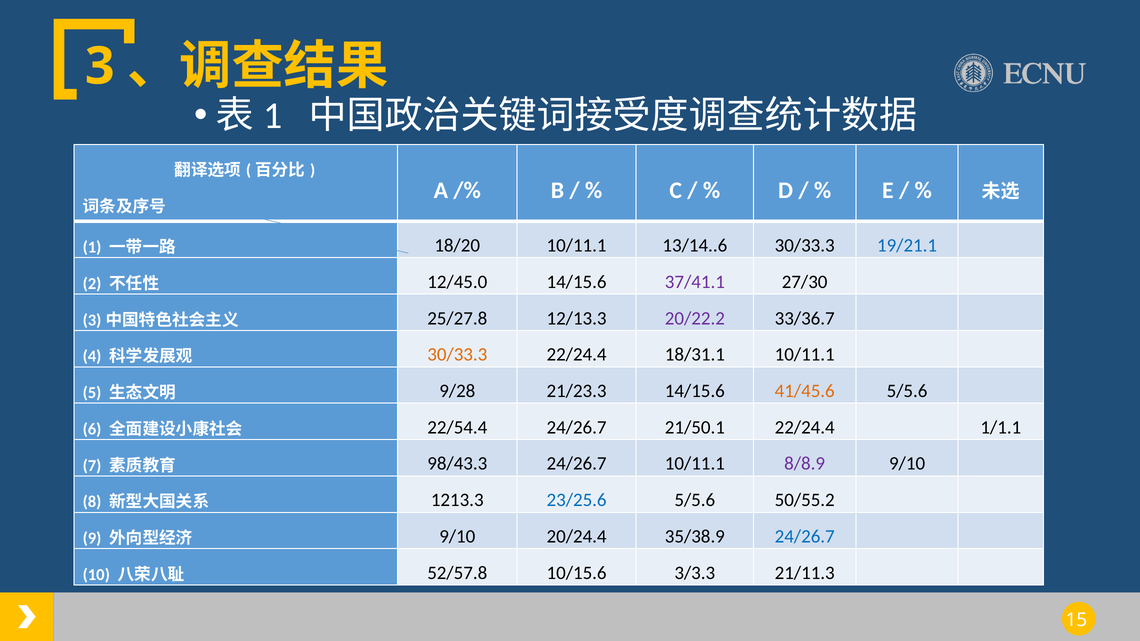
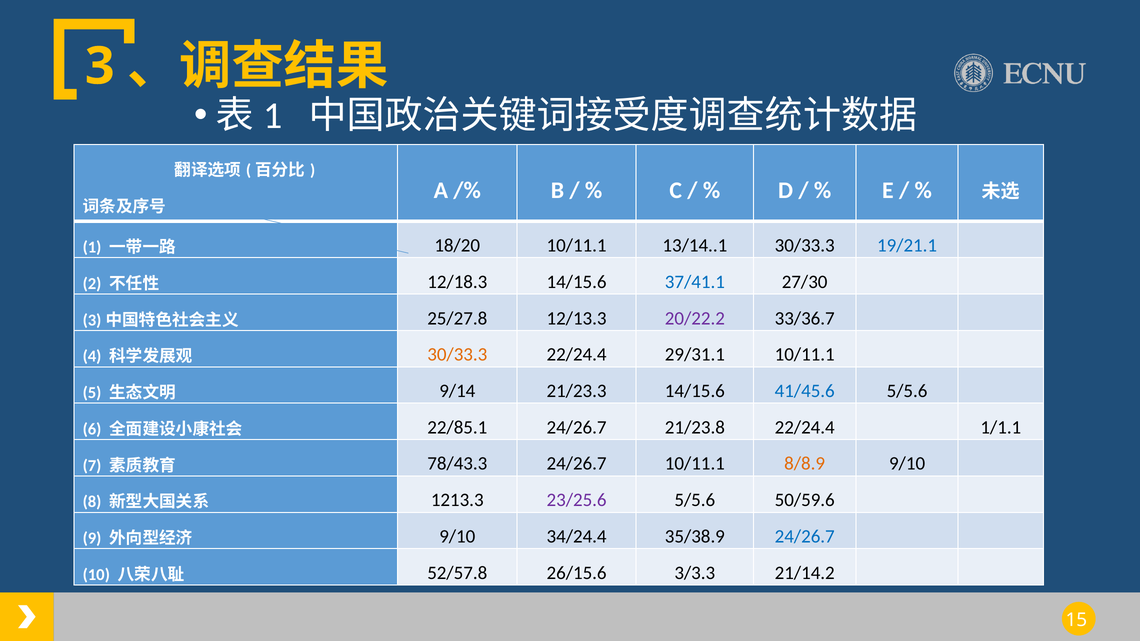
13/14..6: 13/14..6 -> 13/14..1
12/45.0: 12/45.0 -> 12/18.3
37/41.1 colour: purple -> blue
18/31.1: 18/31.1 -> 29/31.1
9/28: 9/28 -> 9/14
41/45.6 colour: orange -> blue
22/54.4: 22/54.4 -> 22/85.1
21/50.1: 21/50.1 -> 21/23.8
98/43.3: 98/43.3 -> 78/43.3
8/8.9 colour: purple -> orange
23/25.6 colour: blue -> purple
50/55.2: 50/55.2 -> 50/59.6
20/24.4: 20/24.4 -> 34/24.4
10/15.6: 10/15.6 -> 26/15.6
21/11.3: 21/11.3 -> 21/14.2
